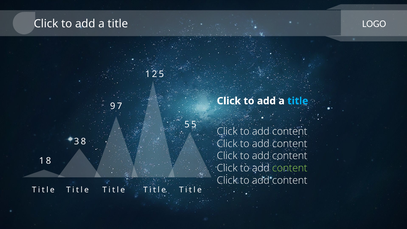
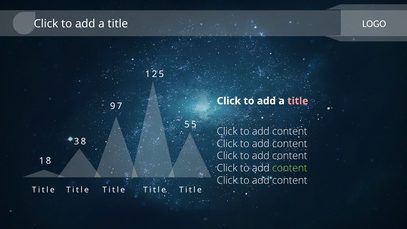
title at (298, 101) colour: light blue -> pink
